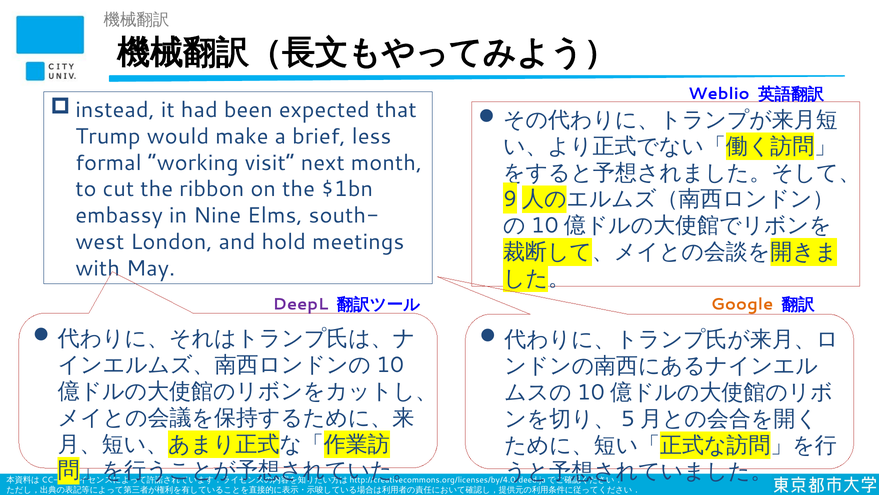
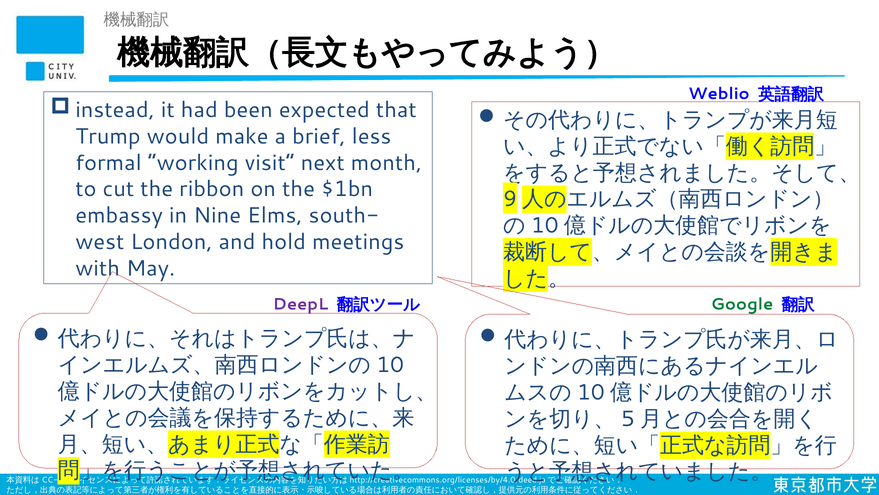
Google colour: orange -> green
